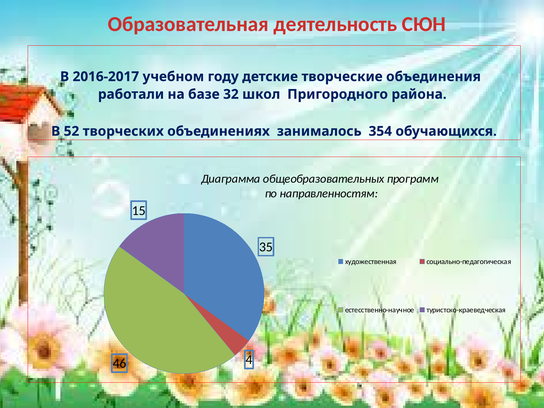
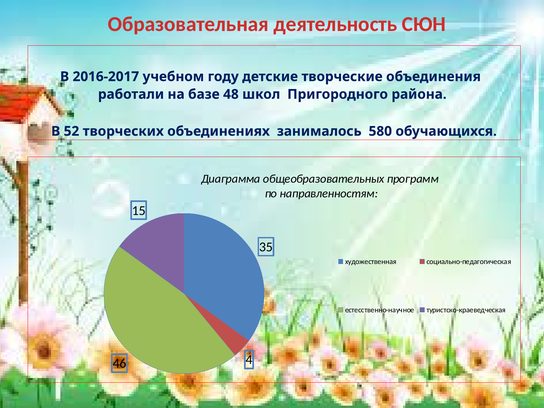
32: 32 -> 48
354: 354 -> 580
